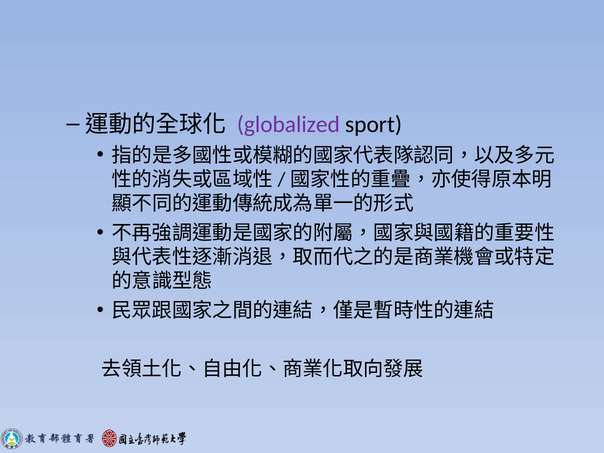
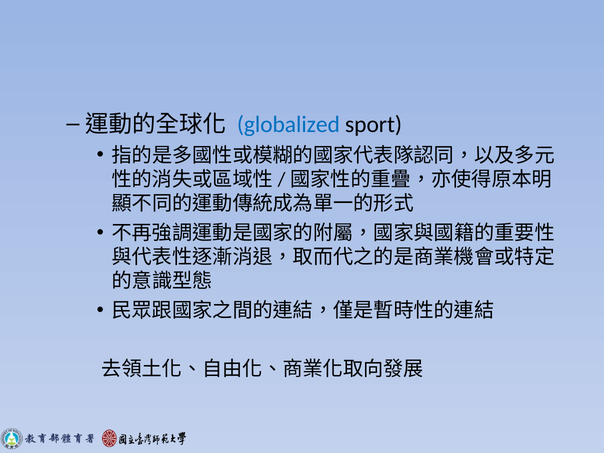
globalized colour: purple -> blue
